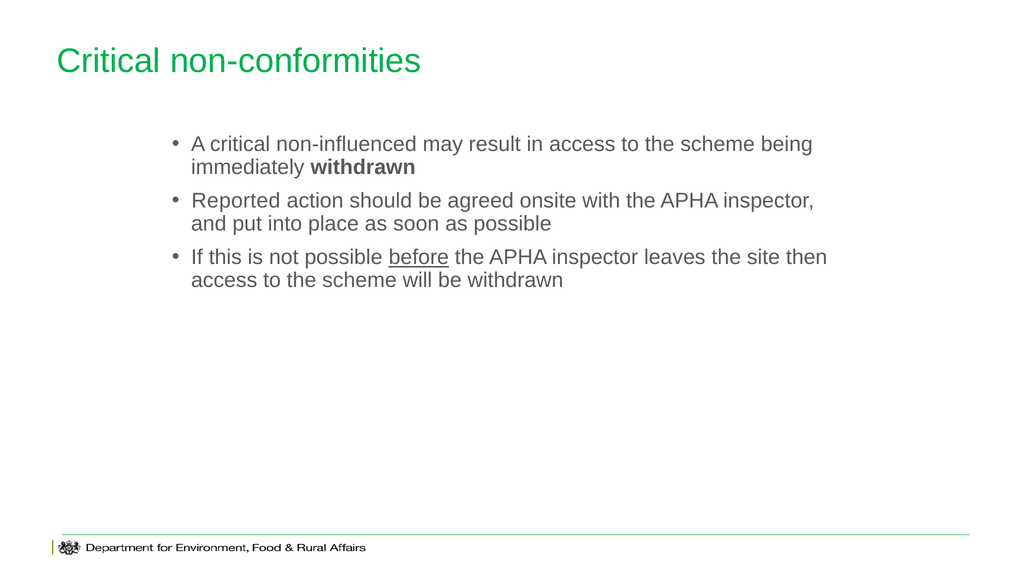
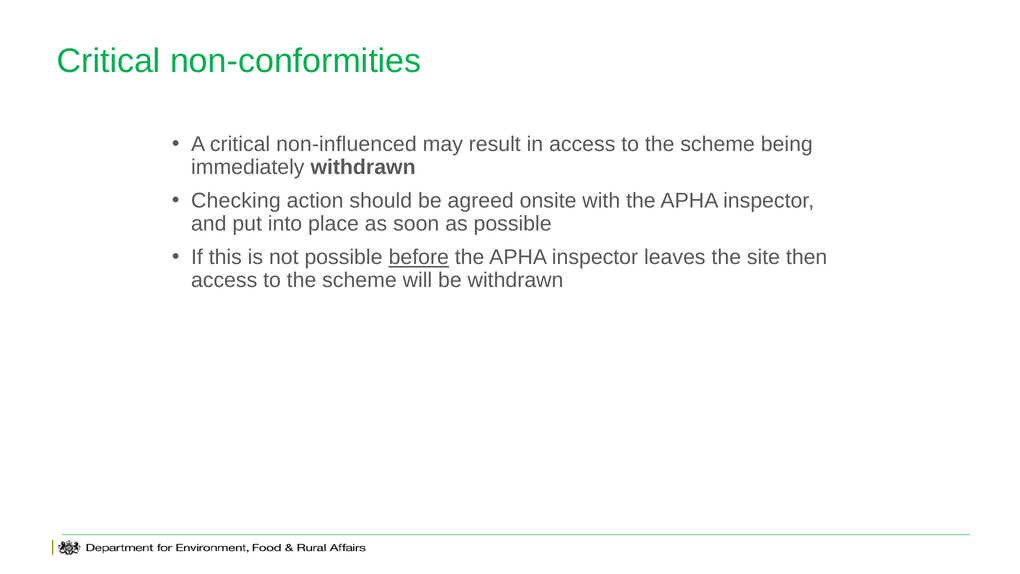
Reported: Reported -> Checking
